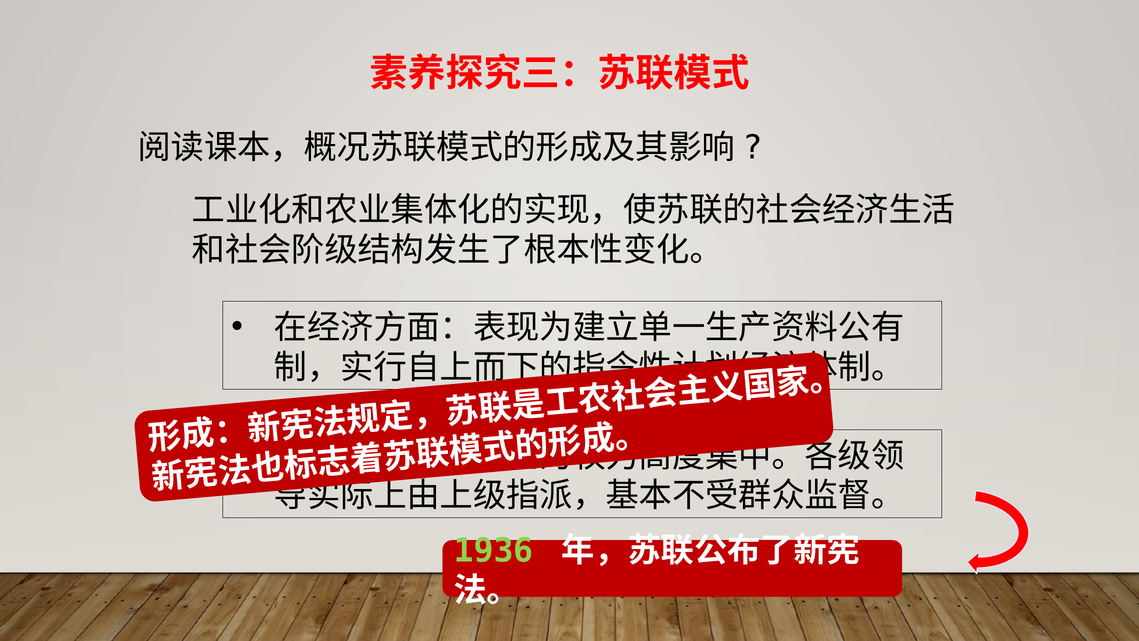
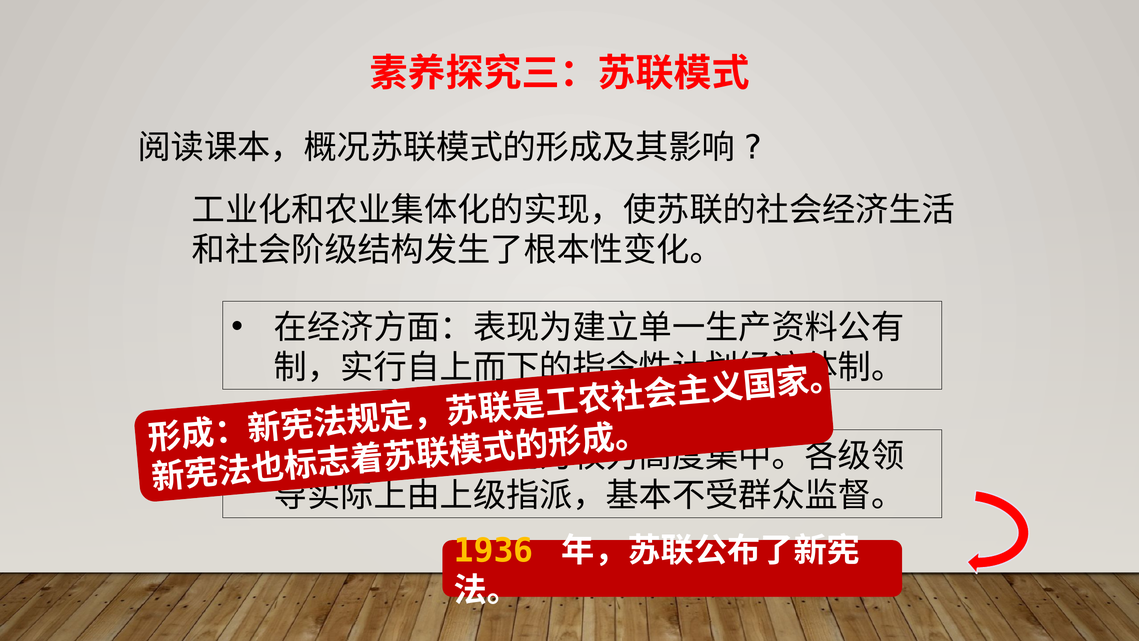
1936 colour: light green -> yellow
